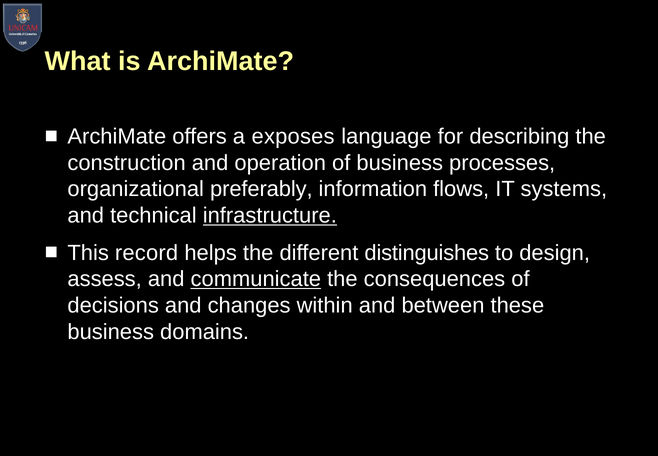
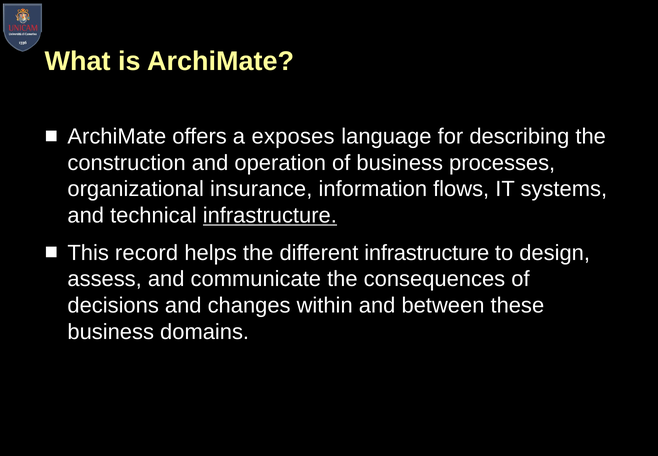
preferably: preferably -> insurance
different distinguishes: distinguishes -> infrastructure
communicate underline: present -> none
